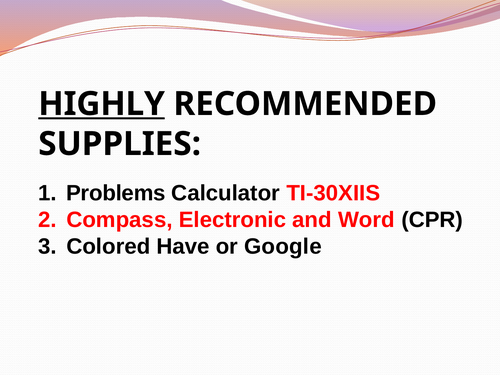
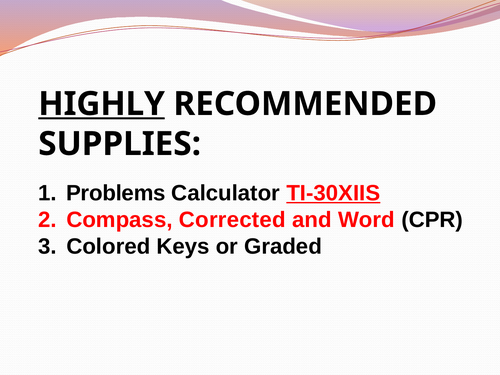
TI-30XIIS underline: none -> present
Electronic: Electronic -> Corrected
Have: Have -> Keys
Google: Google -> Graded
